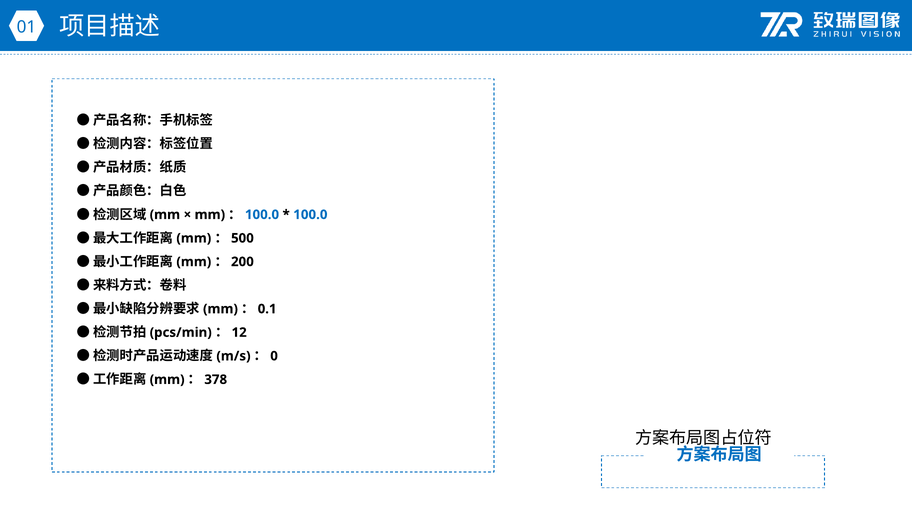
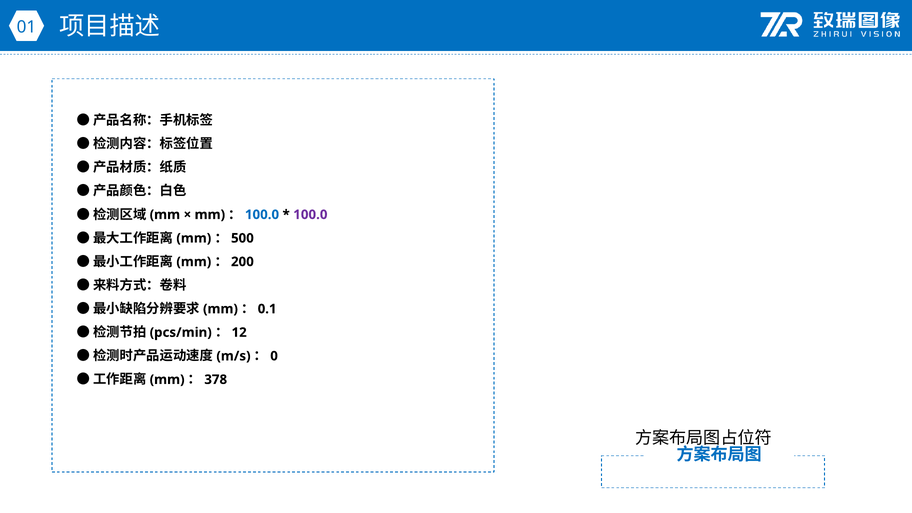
100.0 at (310, 215) colour: blue -> purple
